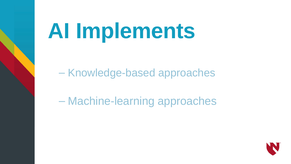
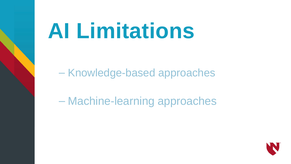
Implements: Implements -> Limitations
